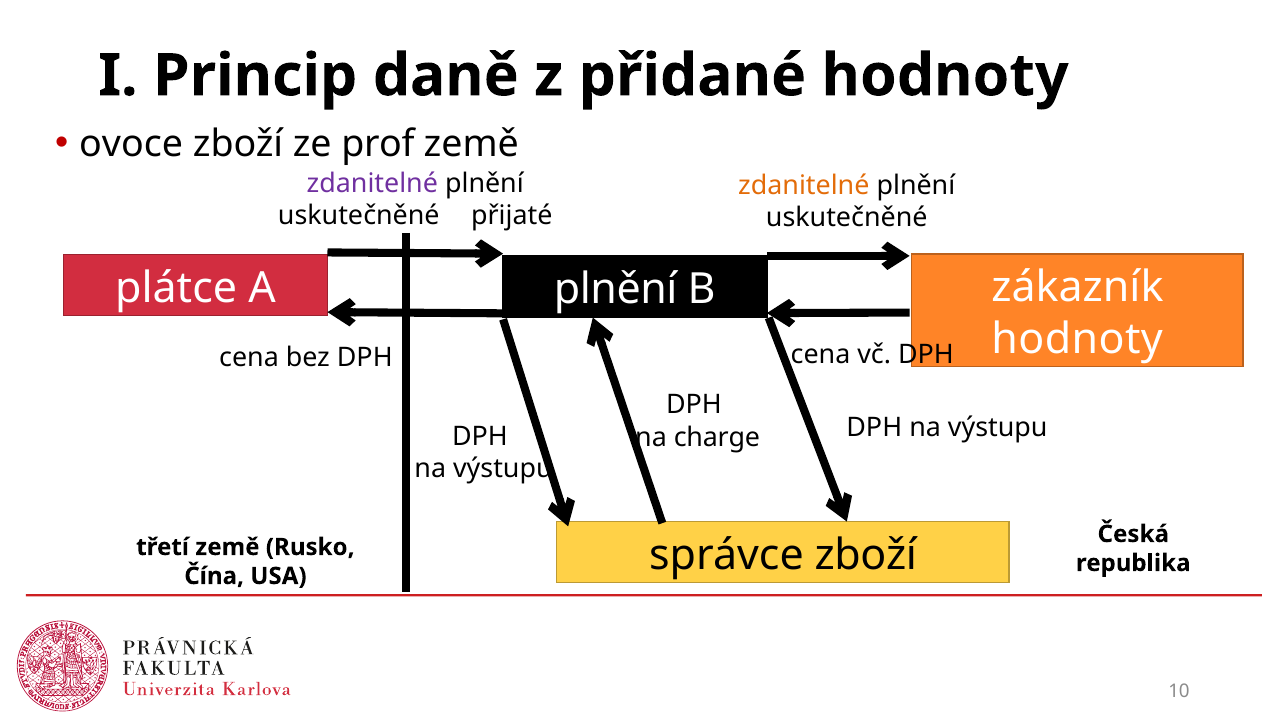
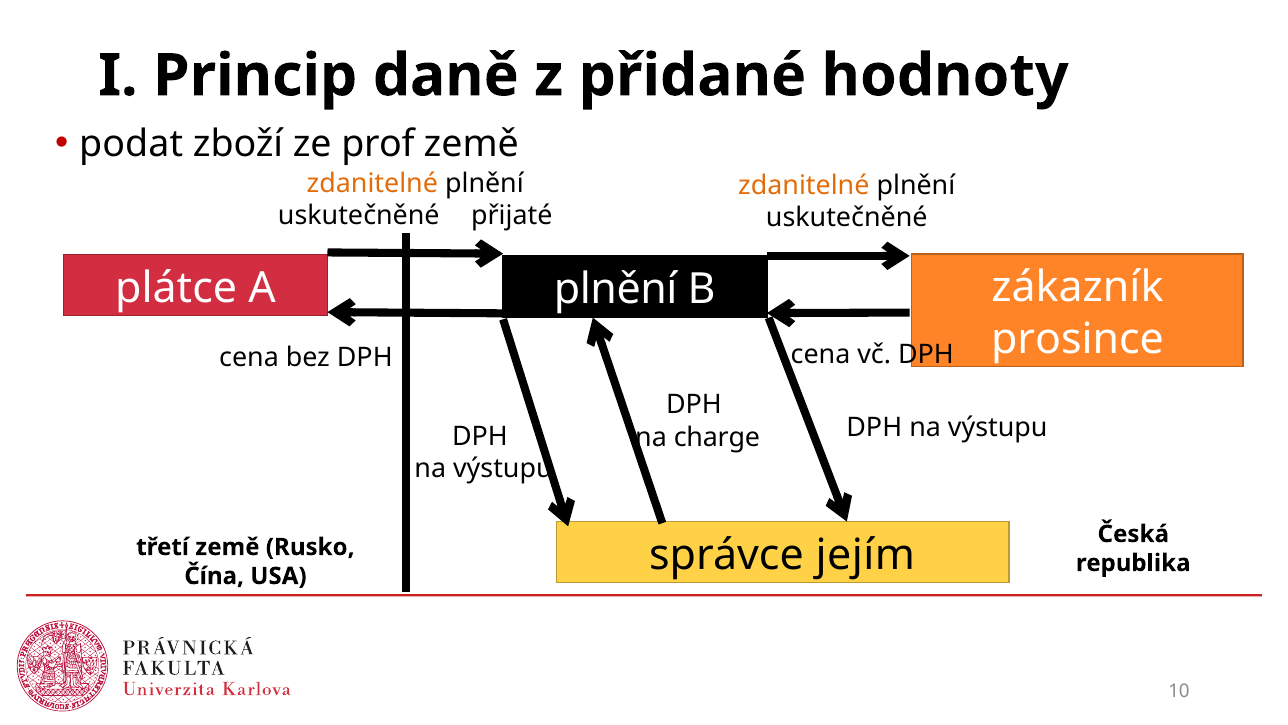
ovoce: ovoce -> podat
zdanitelné at (372, 183) colour: purple -> orange
hodnoty at (1077, 339): hodnoty -> prosince
správce zboží: zboží -> jejím
